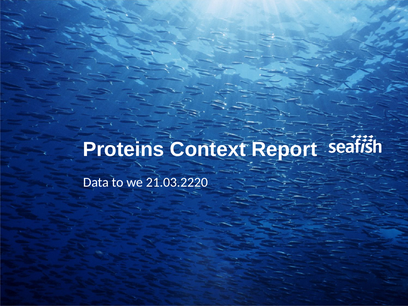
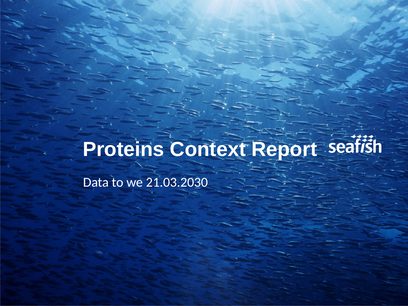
21.03.2220: 21.03.2220 -> 21.03.2030
